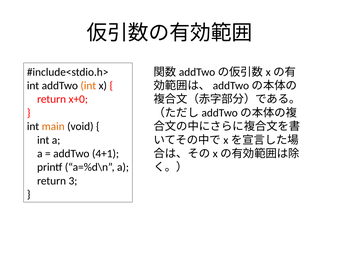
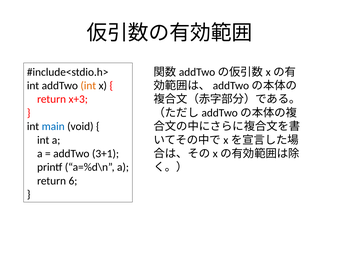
x+0: x+0 -> x+3
main colour: orange -> blue
4+1: 4+1 -> 3+1
3: 3 -> 6
